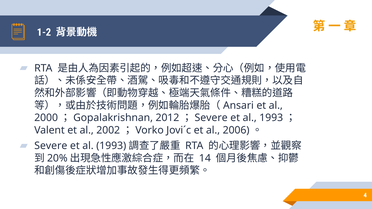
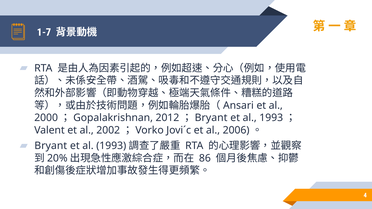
1-2: 1-2 -> 1-7
Severe at (211, 118): Severe -> Bryant
Severe at (51, 146): Severe -> Bryant
14: 14 -> 86
